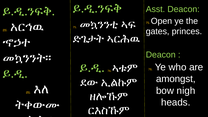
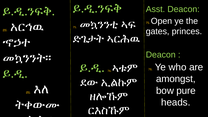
nigh: nigh -> pure
